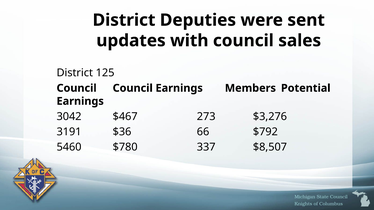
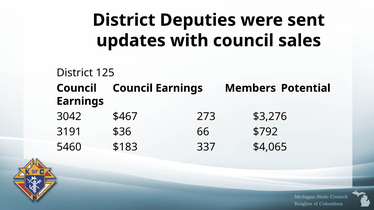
$780: $780 -> $183
$8,507: $8,507 -> $4,065
